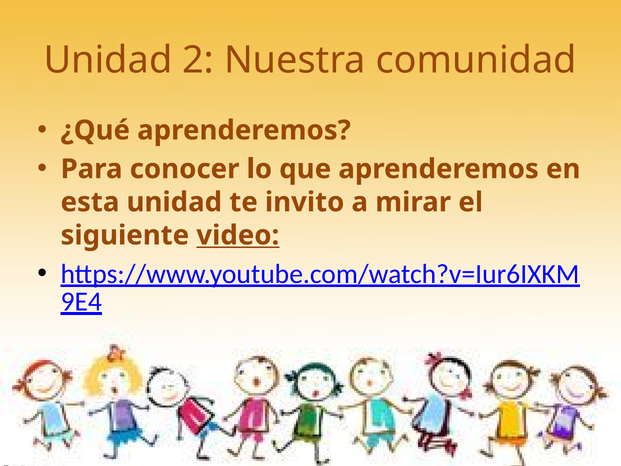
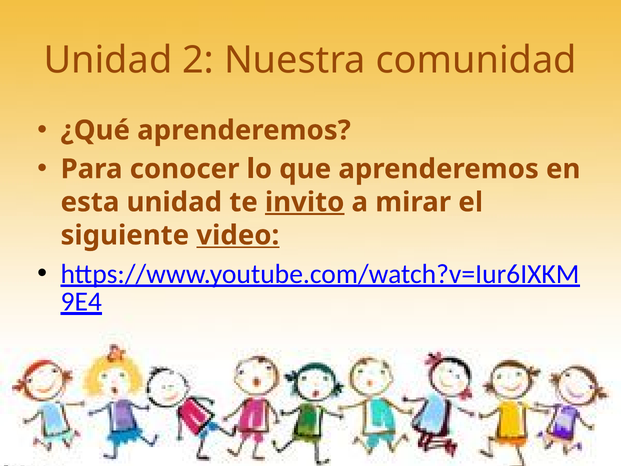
invito underline: none -> present
